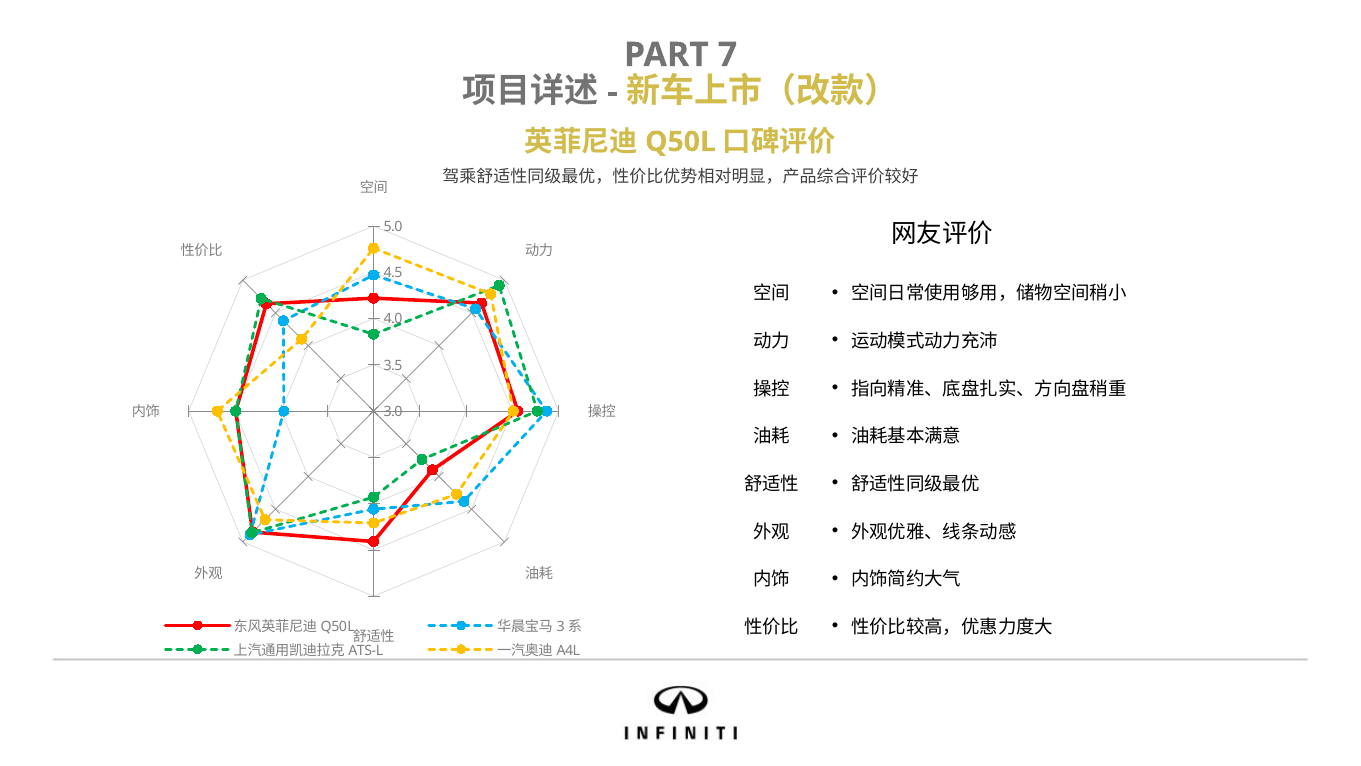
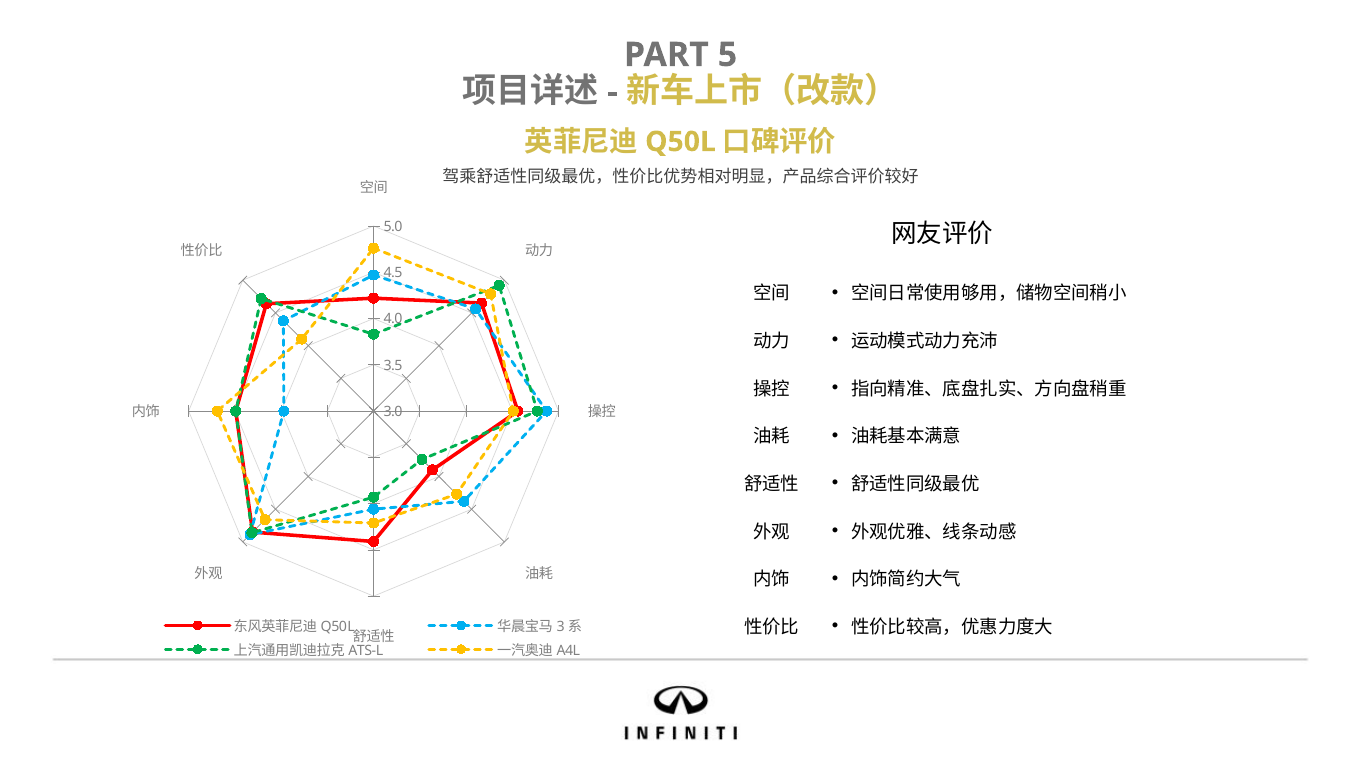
7: 7 -> 5
